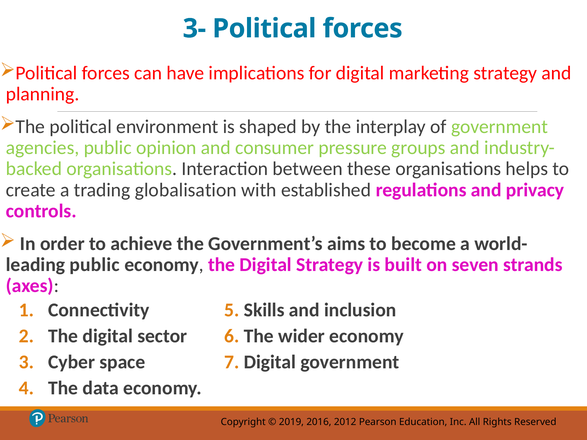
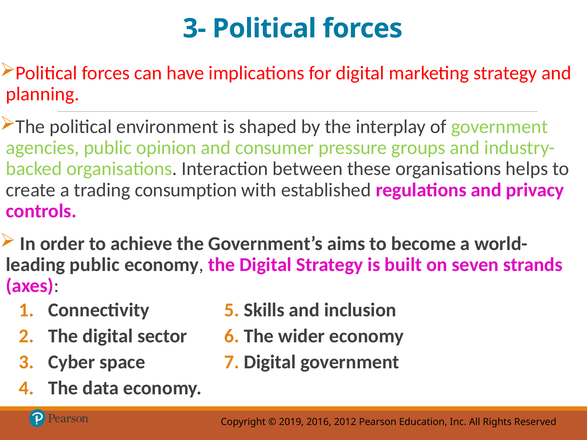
globalisation: globalisation -> consumption
